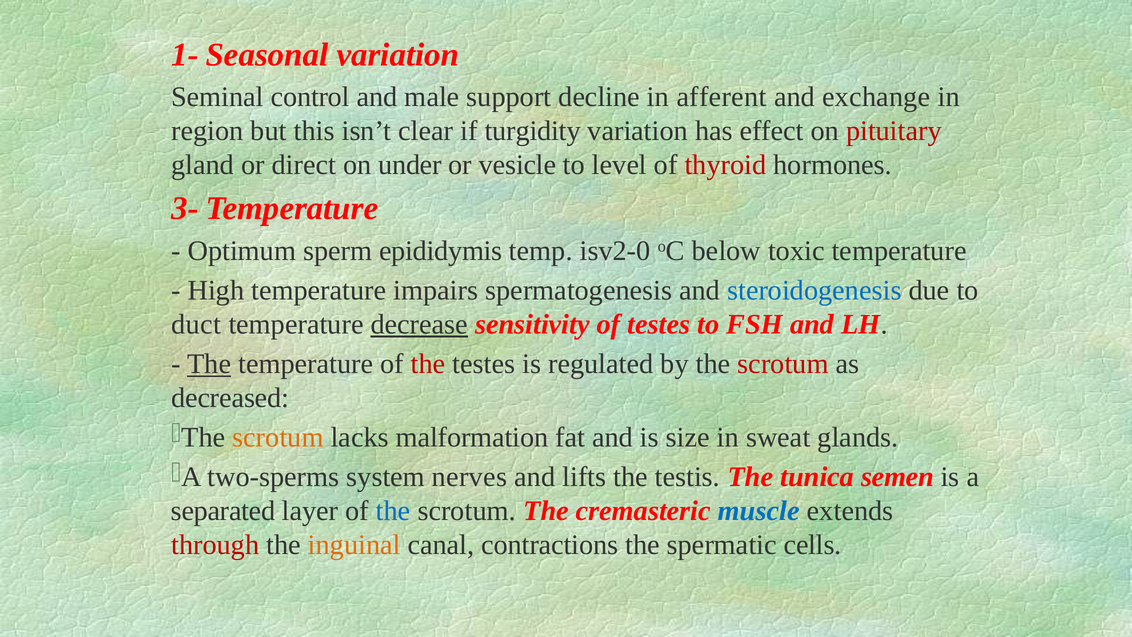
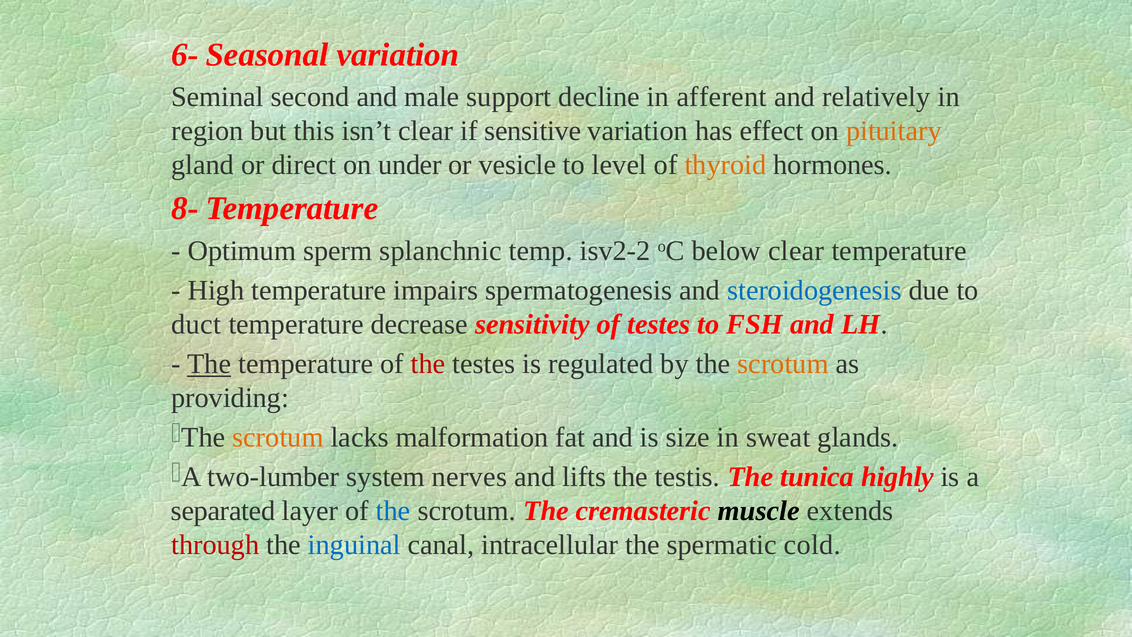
1-: 1- -> 6-
control: control -> second
exchange: exchange -> relatively
turgidity: turgidity -> sensitive
pituitary colour: red -> orange
thyroid colour: red -> orange
3-: 3- -> 8-
epididymis: epididymis -> splanchnic
isv2-0: isv2-0 -> isv2-2
below toxic: toxic -> clear
decrease underline: present -> none
scrotum at (783, 364) colour: red -> orange
decreased: decreased -> providing
two-sperms: two-sperms -> two-lumber
semen: semen -> highly
muscle colour: blue -> black
inguinal colour: orange -> blue
contractions: contractions -> intracellular
cells: cells -> cold
